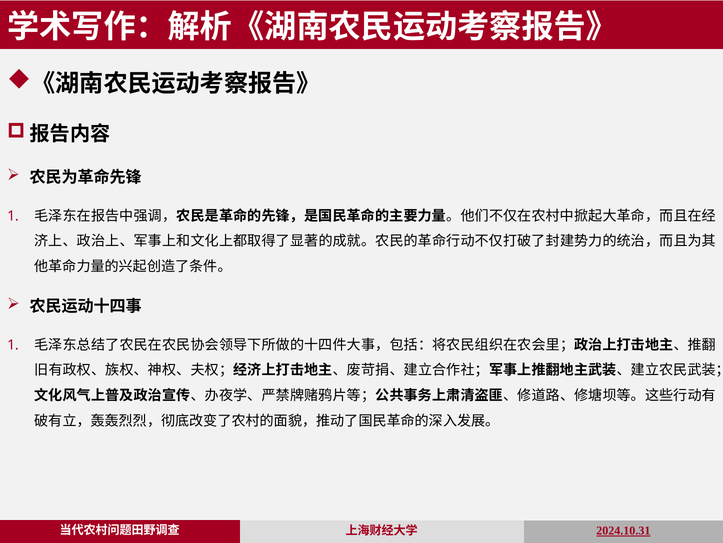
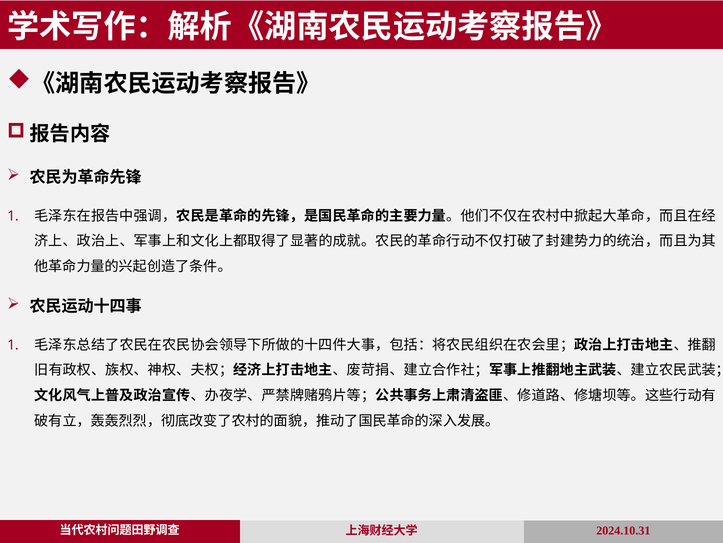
2024.10.31 underline: present -> none
